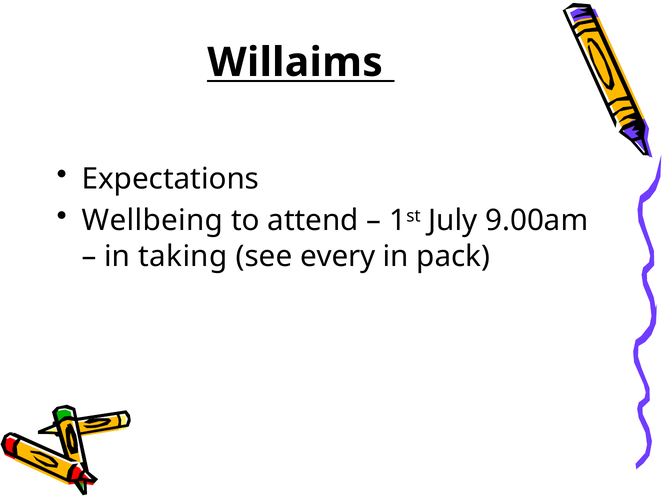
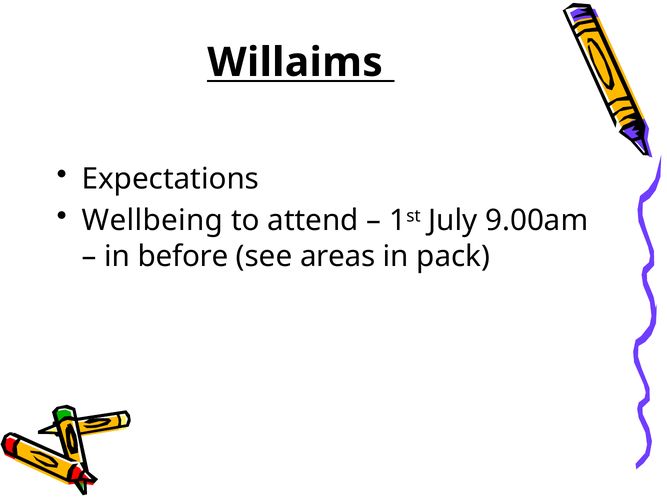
taking: taking -> before
every: every -> areas
